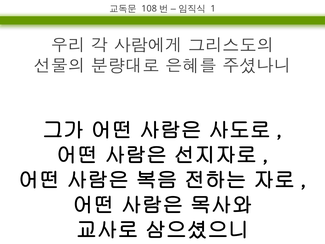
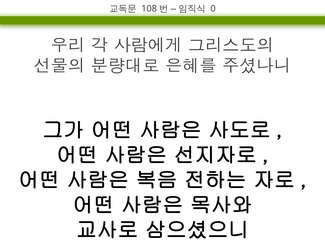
1: 1 -> 0
